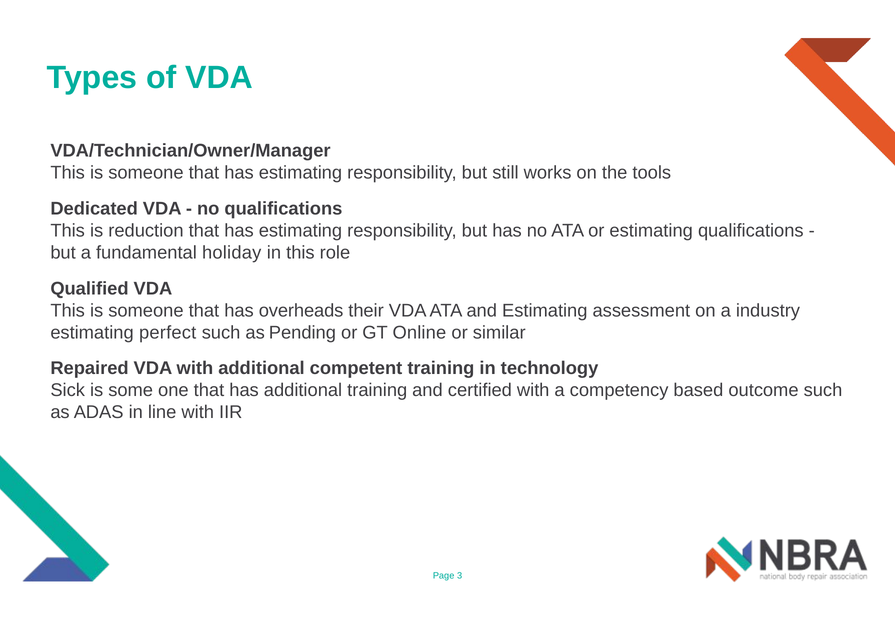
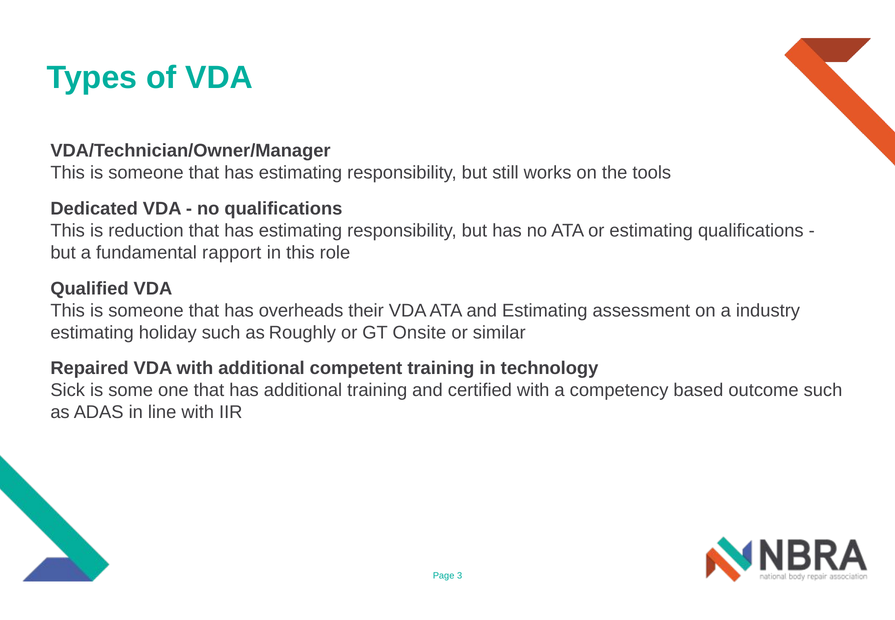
holiday: holiday -> rapport
perfect: perfect -> holiday
Pending: Pending -> Roughly
Online: Online -> Onsite
